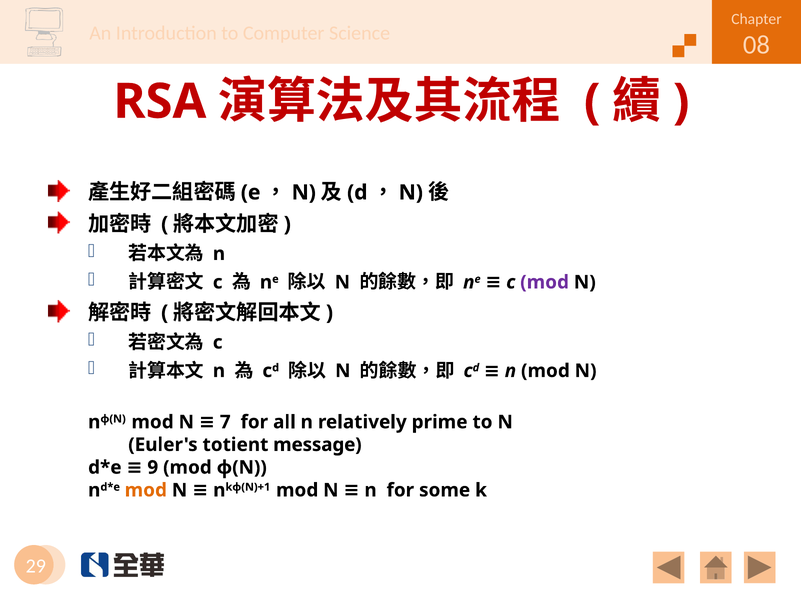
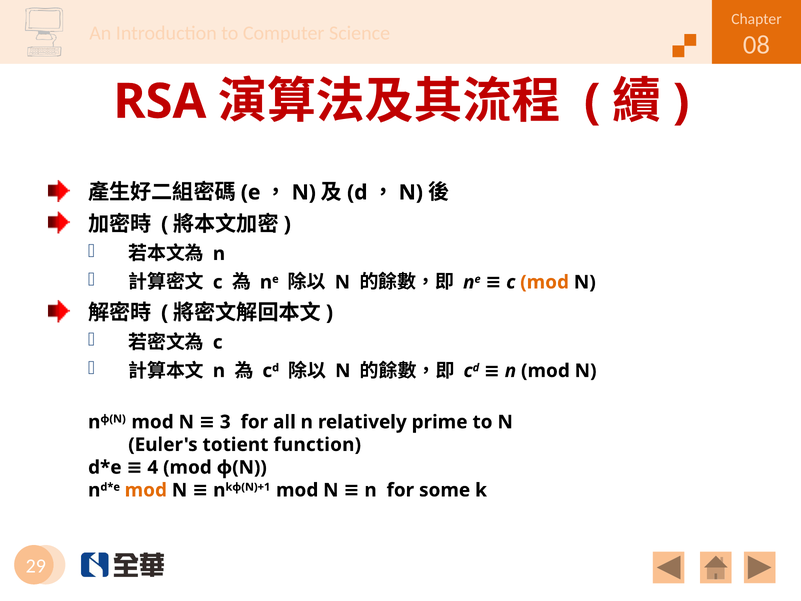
mod at (545, 282) colour: purple -> orange
7: 7 -> 3
message: message -> function
9: 9 -> 4
